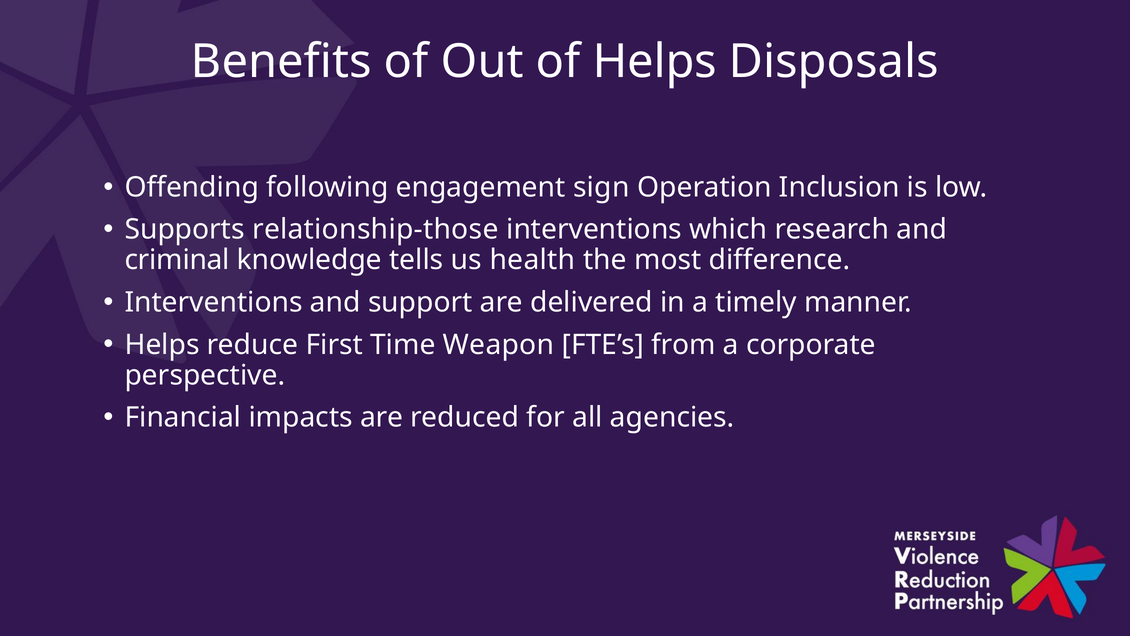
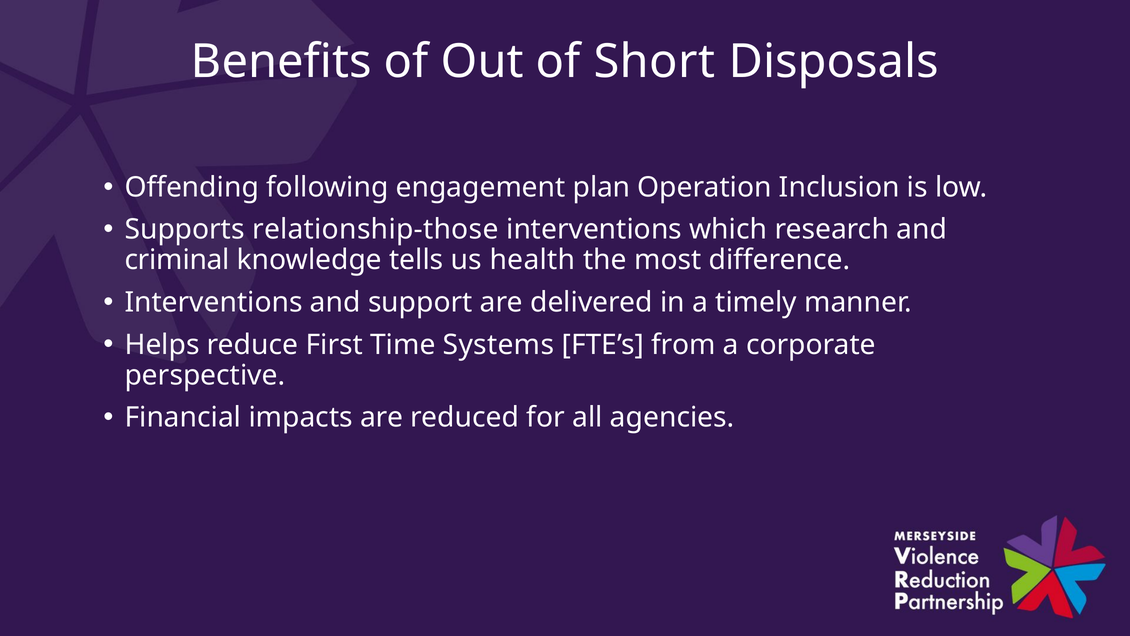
of Helps: Helps -> Short
sign: sign -> plan
Weapon: Weapon -> Systems
